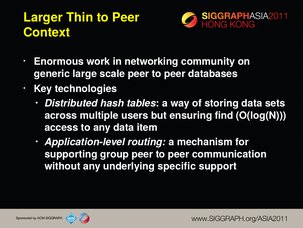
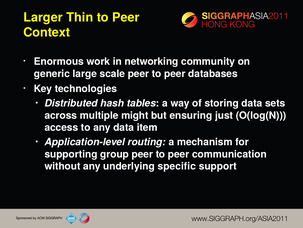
users: users -> might
find: find -> just
